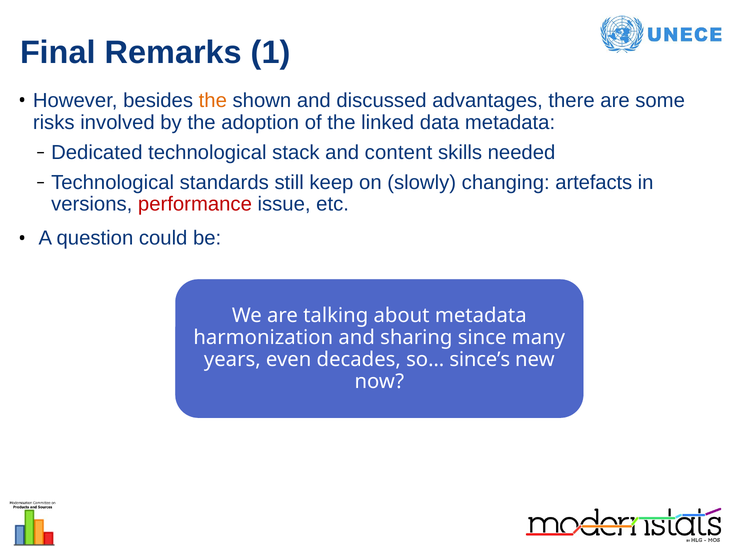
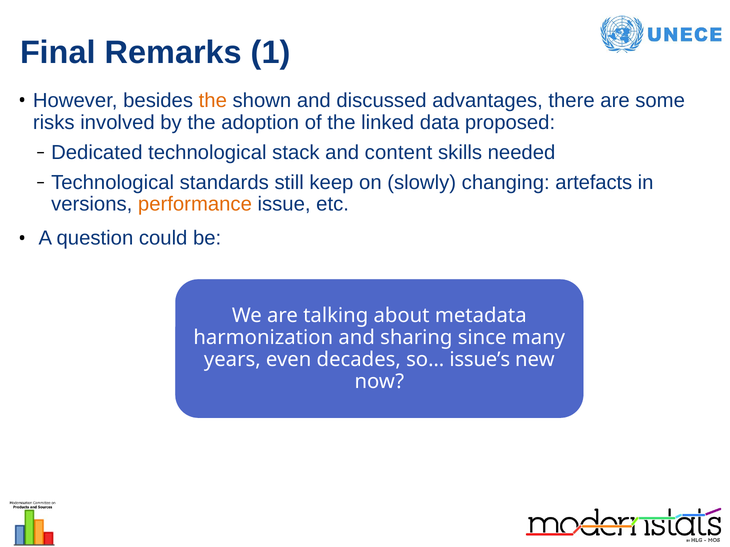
data metadata: metadata -> proposed
performance colour: red -> orange
since’s: since’s -> issue’s
